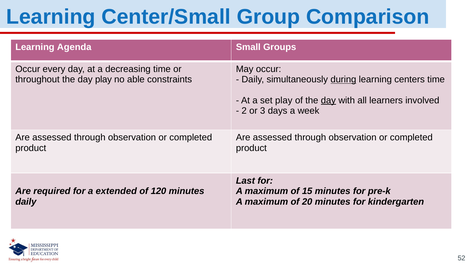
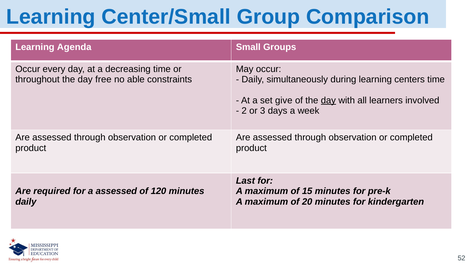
day play: play -> free
during underline: present -> none
set play: play -> give
a extended: extended -> assessed
